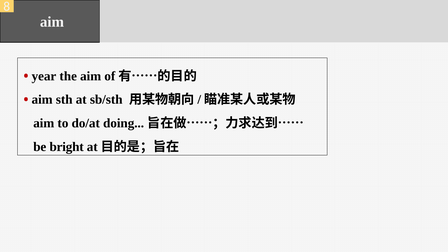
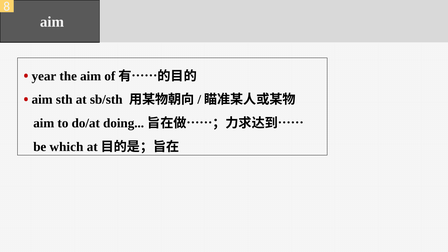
bright: bright -> which
